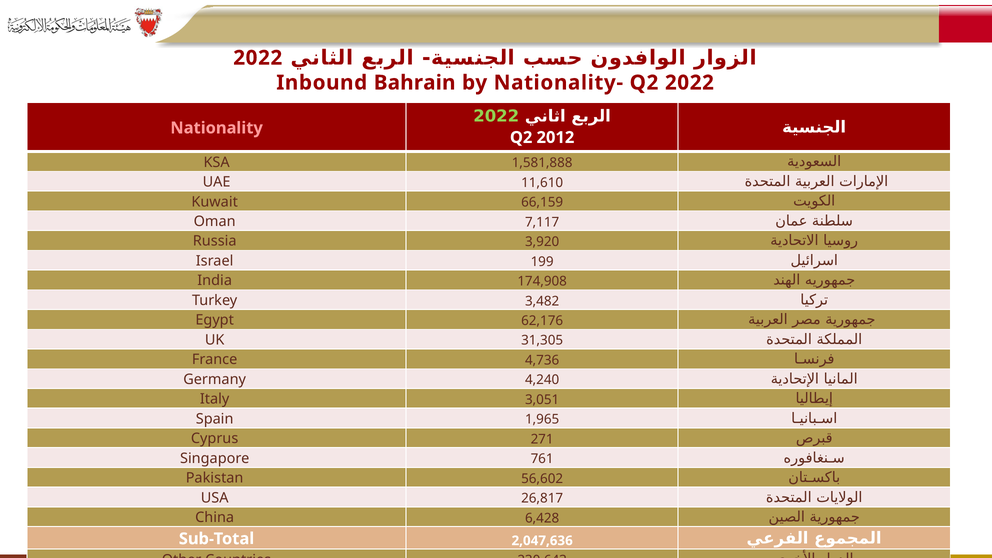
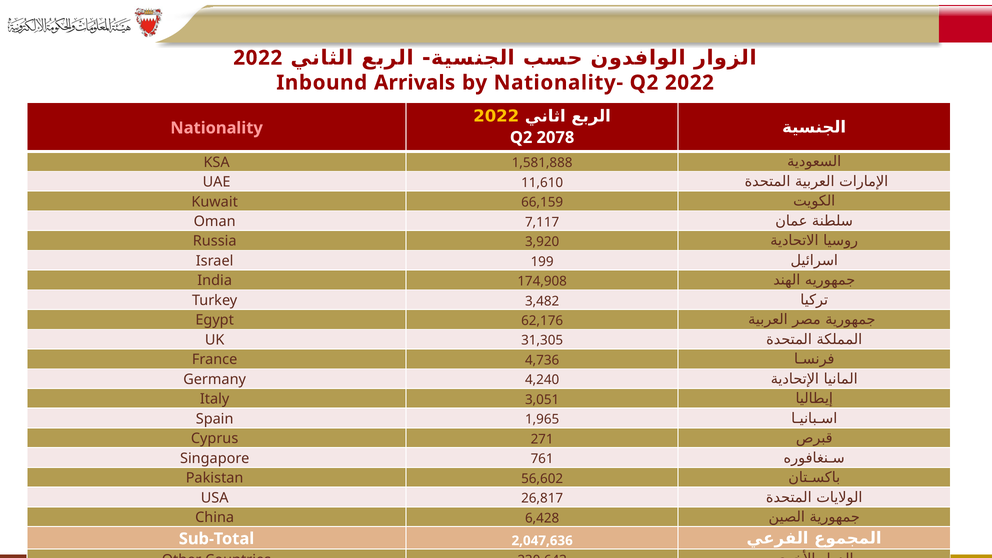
Bahrain: Bahrain -> Arrivals
2022 at (496, 116) colour: light green -> yellow
2012: 2012 -> 2078
